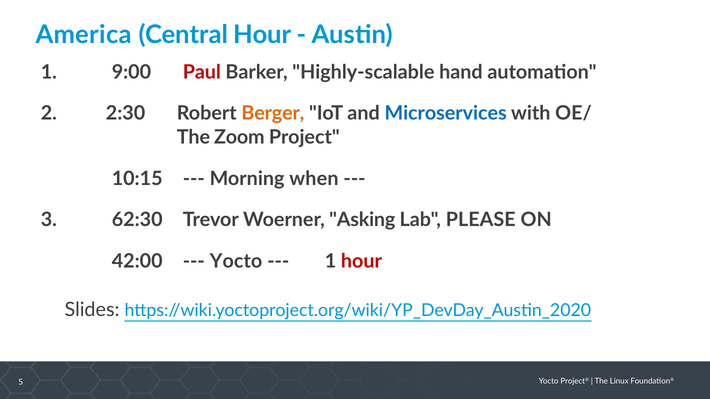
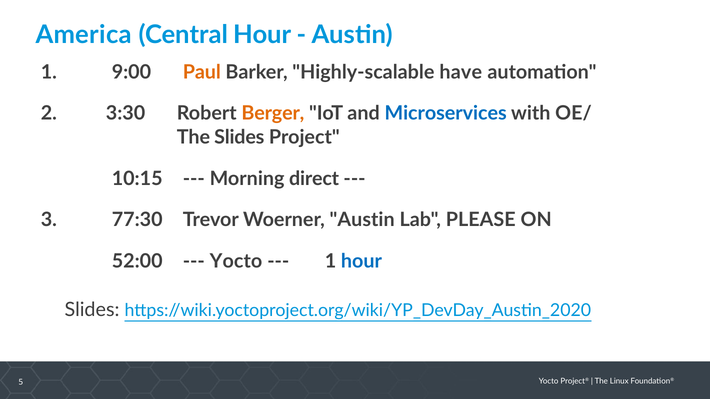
Paul colour: red -> orange
hand: hand -> have
2:30: 2:30 -> 3:30
The Zoom: Zoom -> Slides
when: when -> direct
62:30: 62:30 -> 77:30
Woerner Asking: Asking -> Austin
42:00: 42:00 -> 52:00
hour at (361, 262) colour: red -> blue
